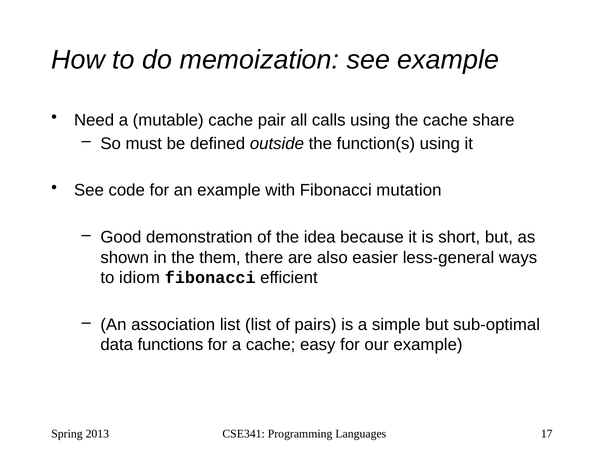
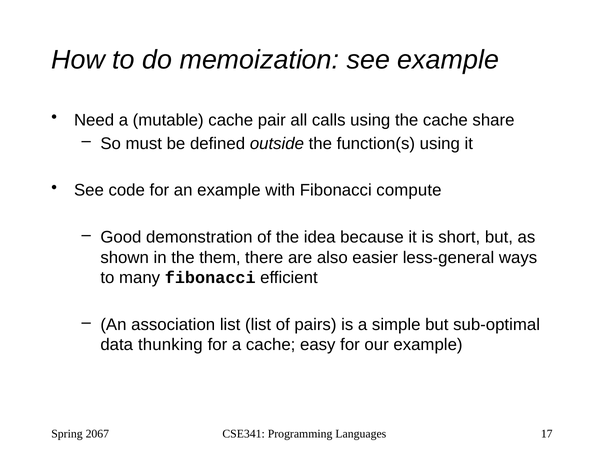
mutation: mutation -> compute
idiom: idiom -> many
functions: functions -> thunking
2013: 2013 -> 2067
